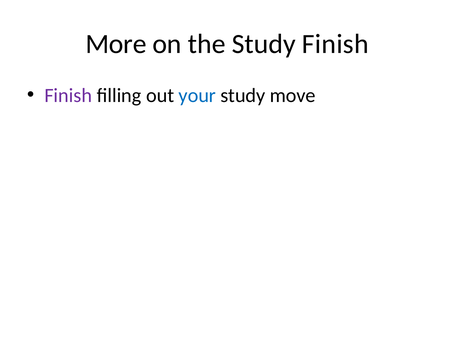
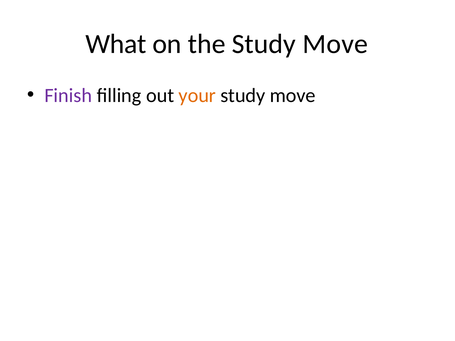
More: More -> What
the Study Finish: Finish -> Move
your colour: blue -> orange
